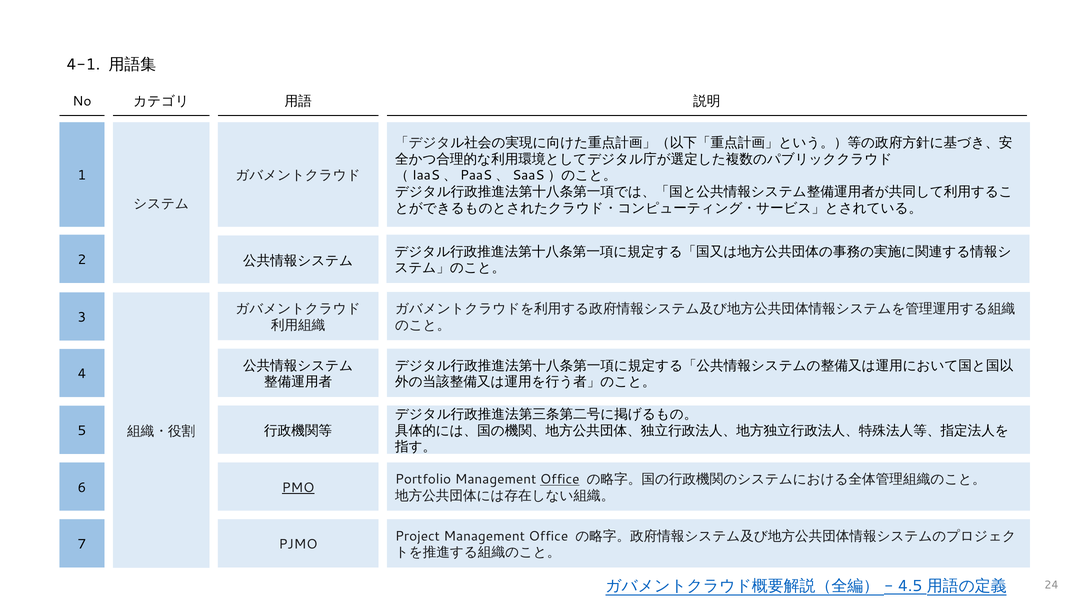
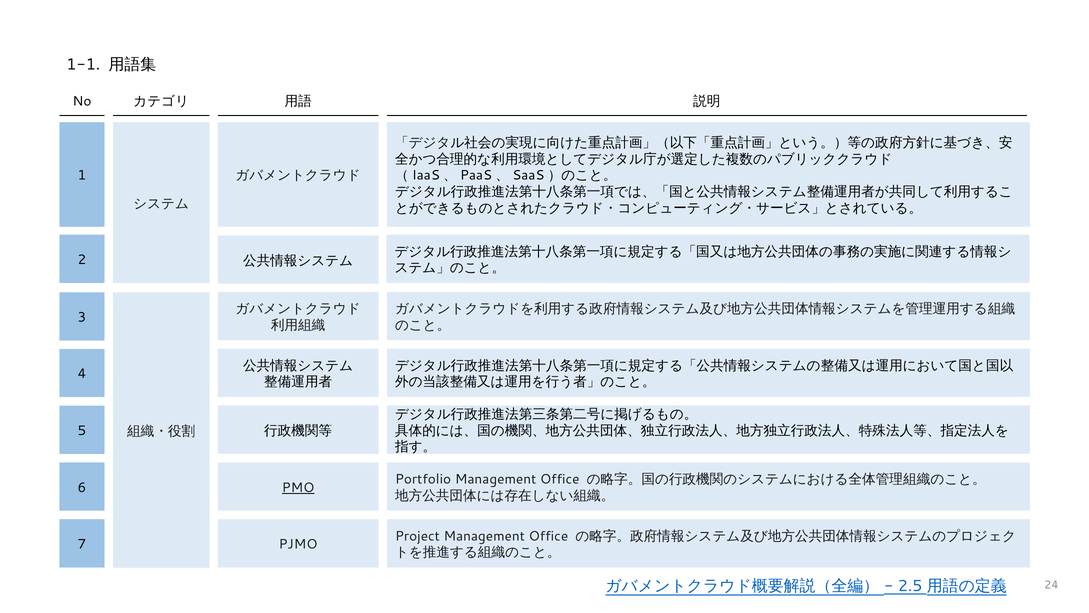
4-1: 4-1 -> 1-1
Office at (560, 479) underline: present -> none
4.5: 4.5 -> 2.5
